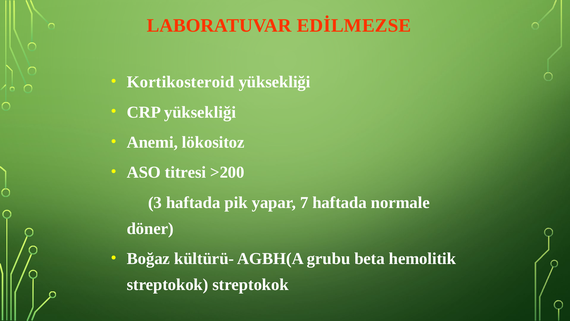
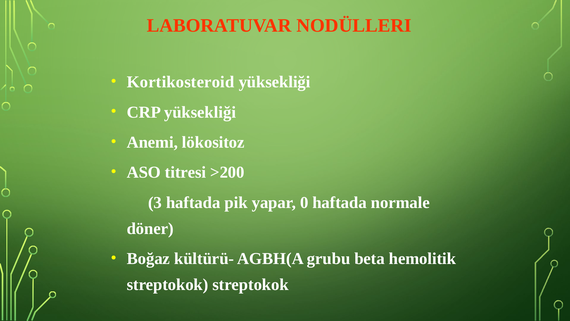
EDİLMEZSE: EDİLMEZSE -> NODÜLLERI
7: 7 -> 0
